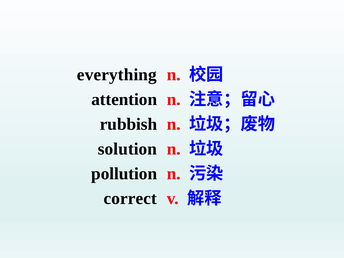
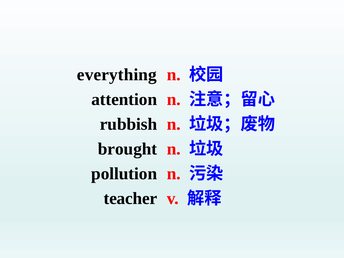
solution: solution -> brought
correct: correct -> teacher
